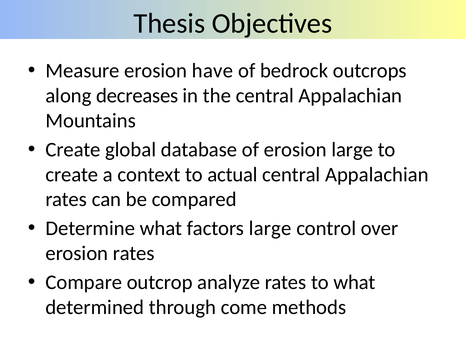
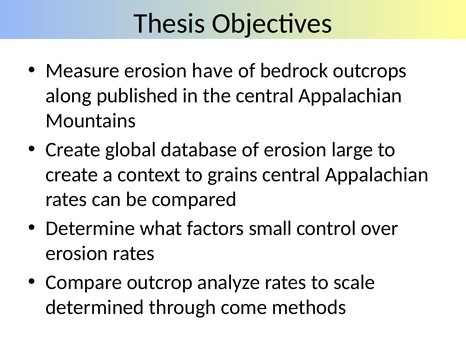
decreases: decreases -> published
actual: actual -> grains
factors large: large -> small
to what: what -> scale
